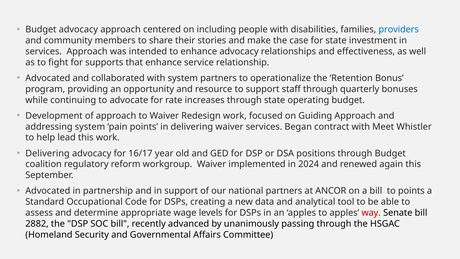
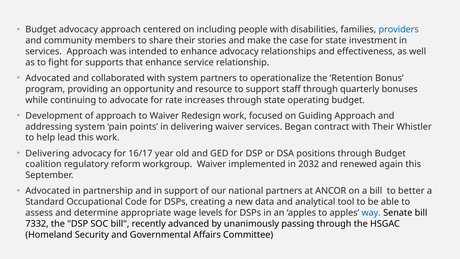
with Meet: Meet -> Their
2024: 2024 -> 2032
to points: points -> better
way colour: red -> blue
2882: 2882 -> 7332
